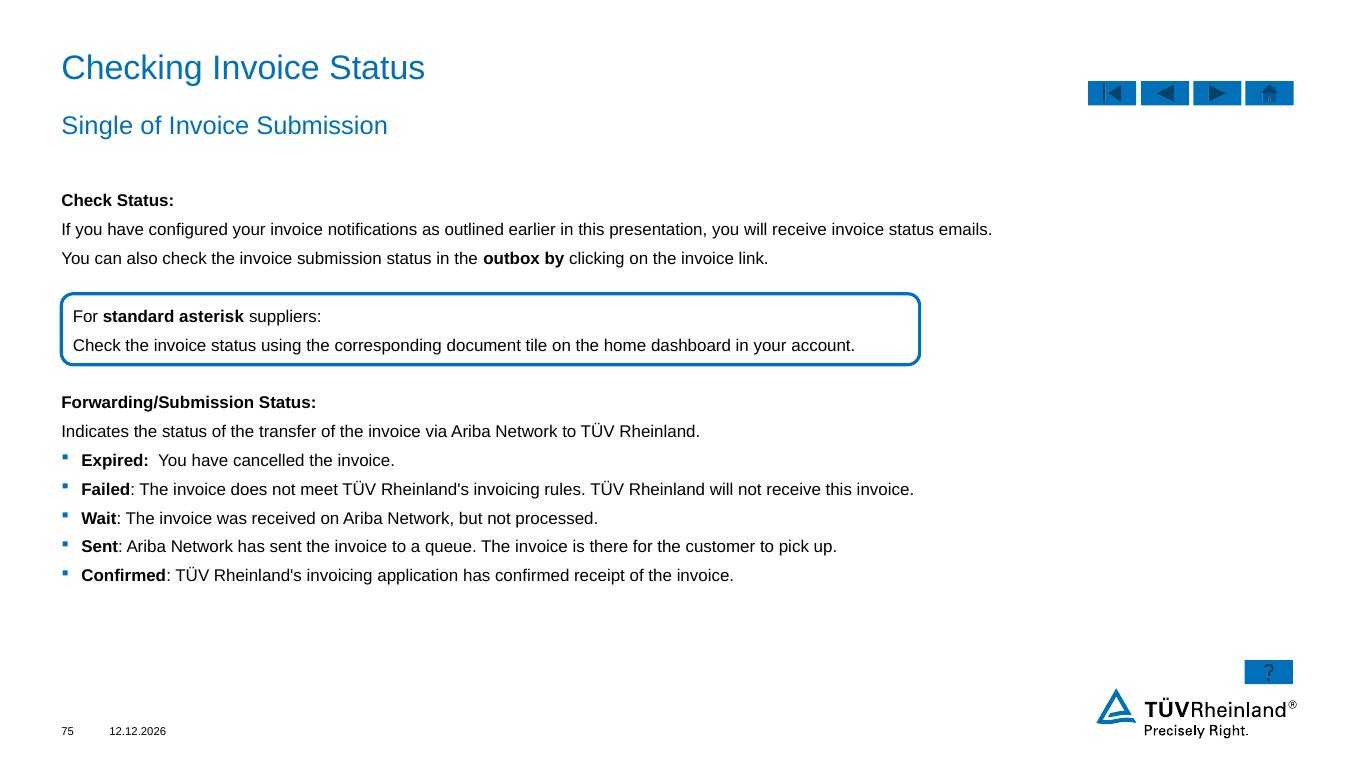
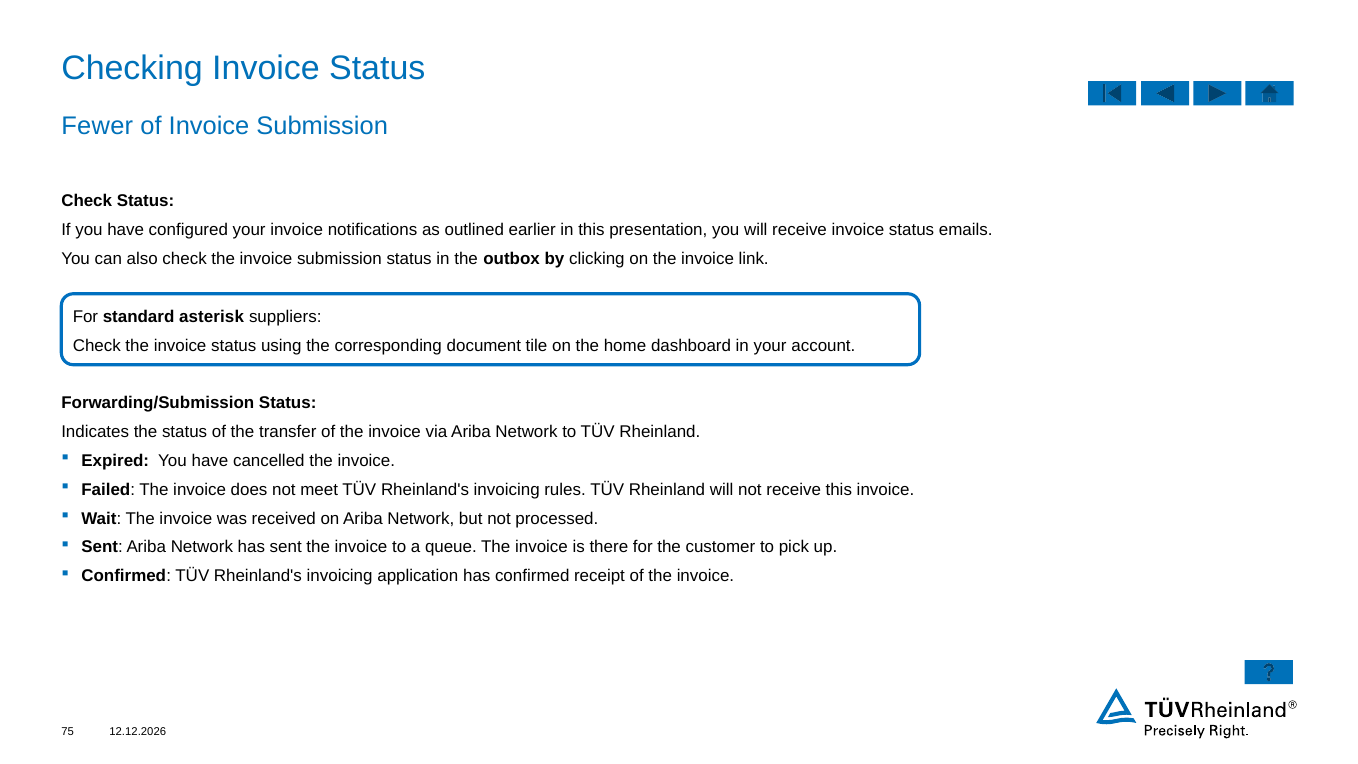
Single: Single -> Fewer
